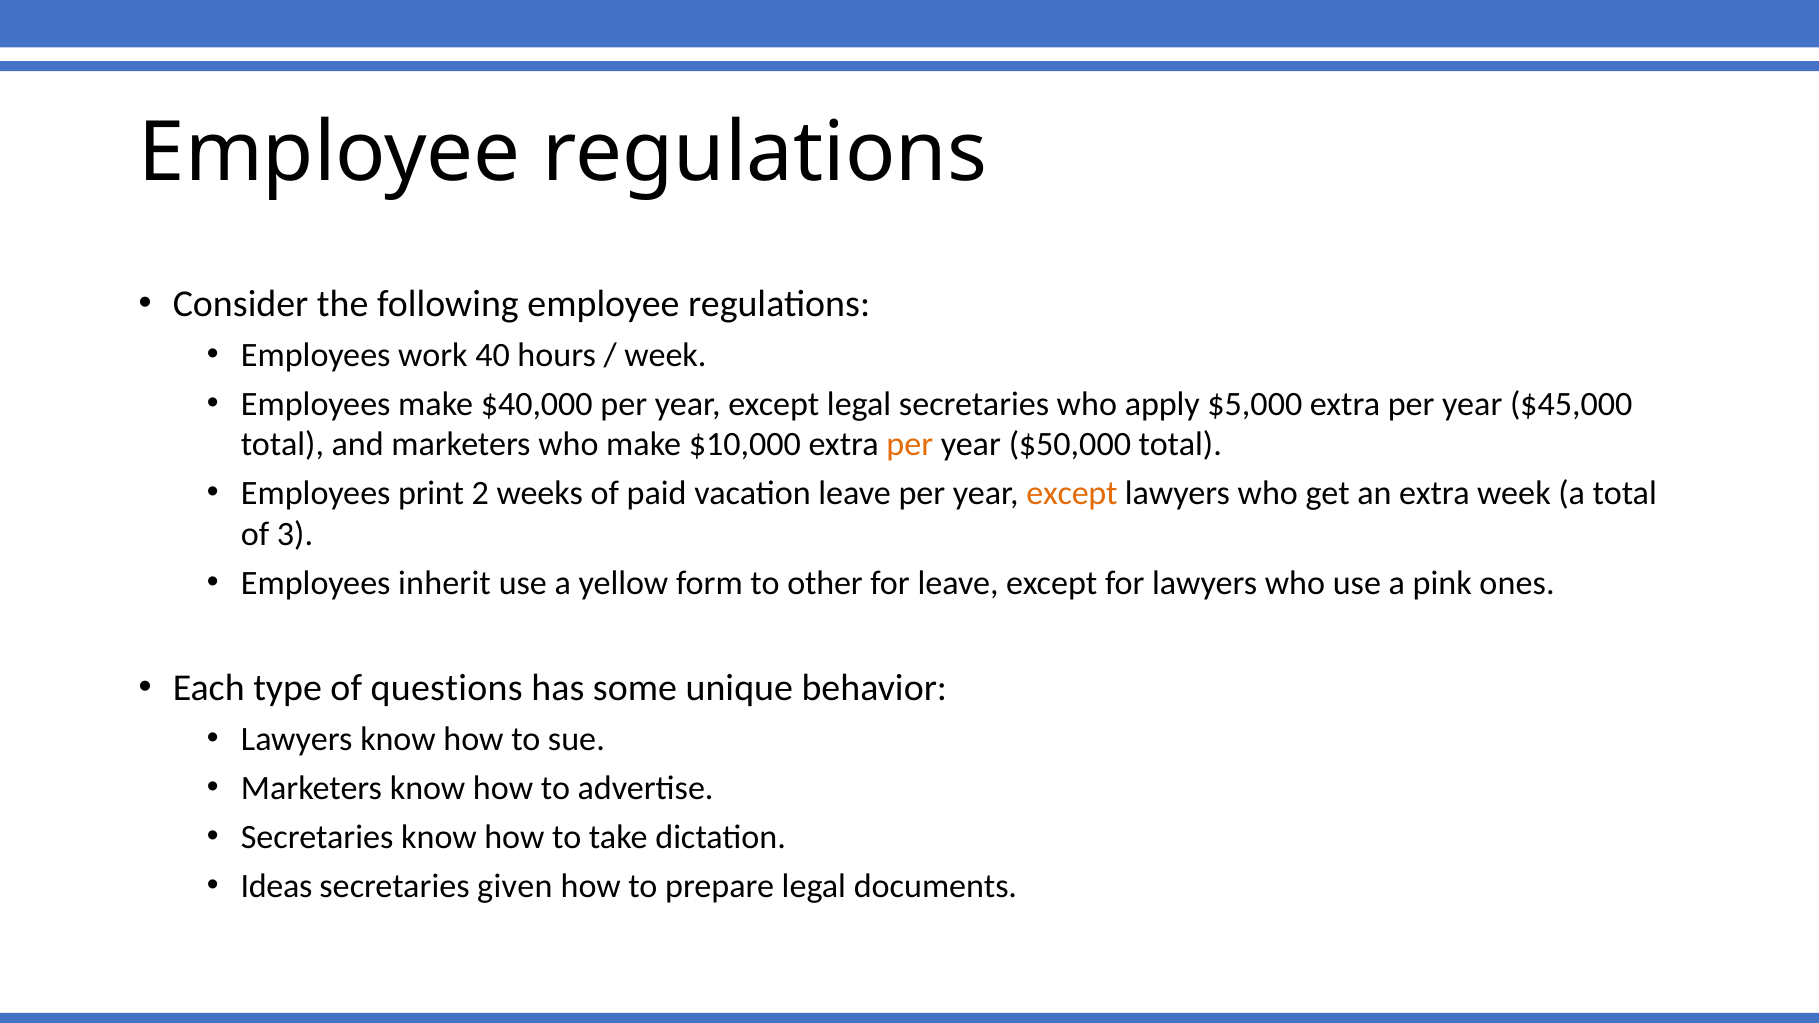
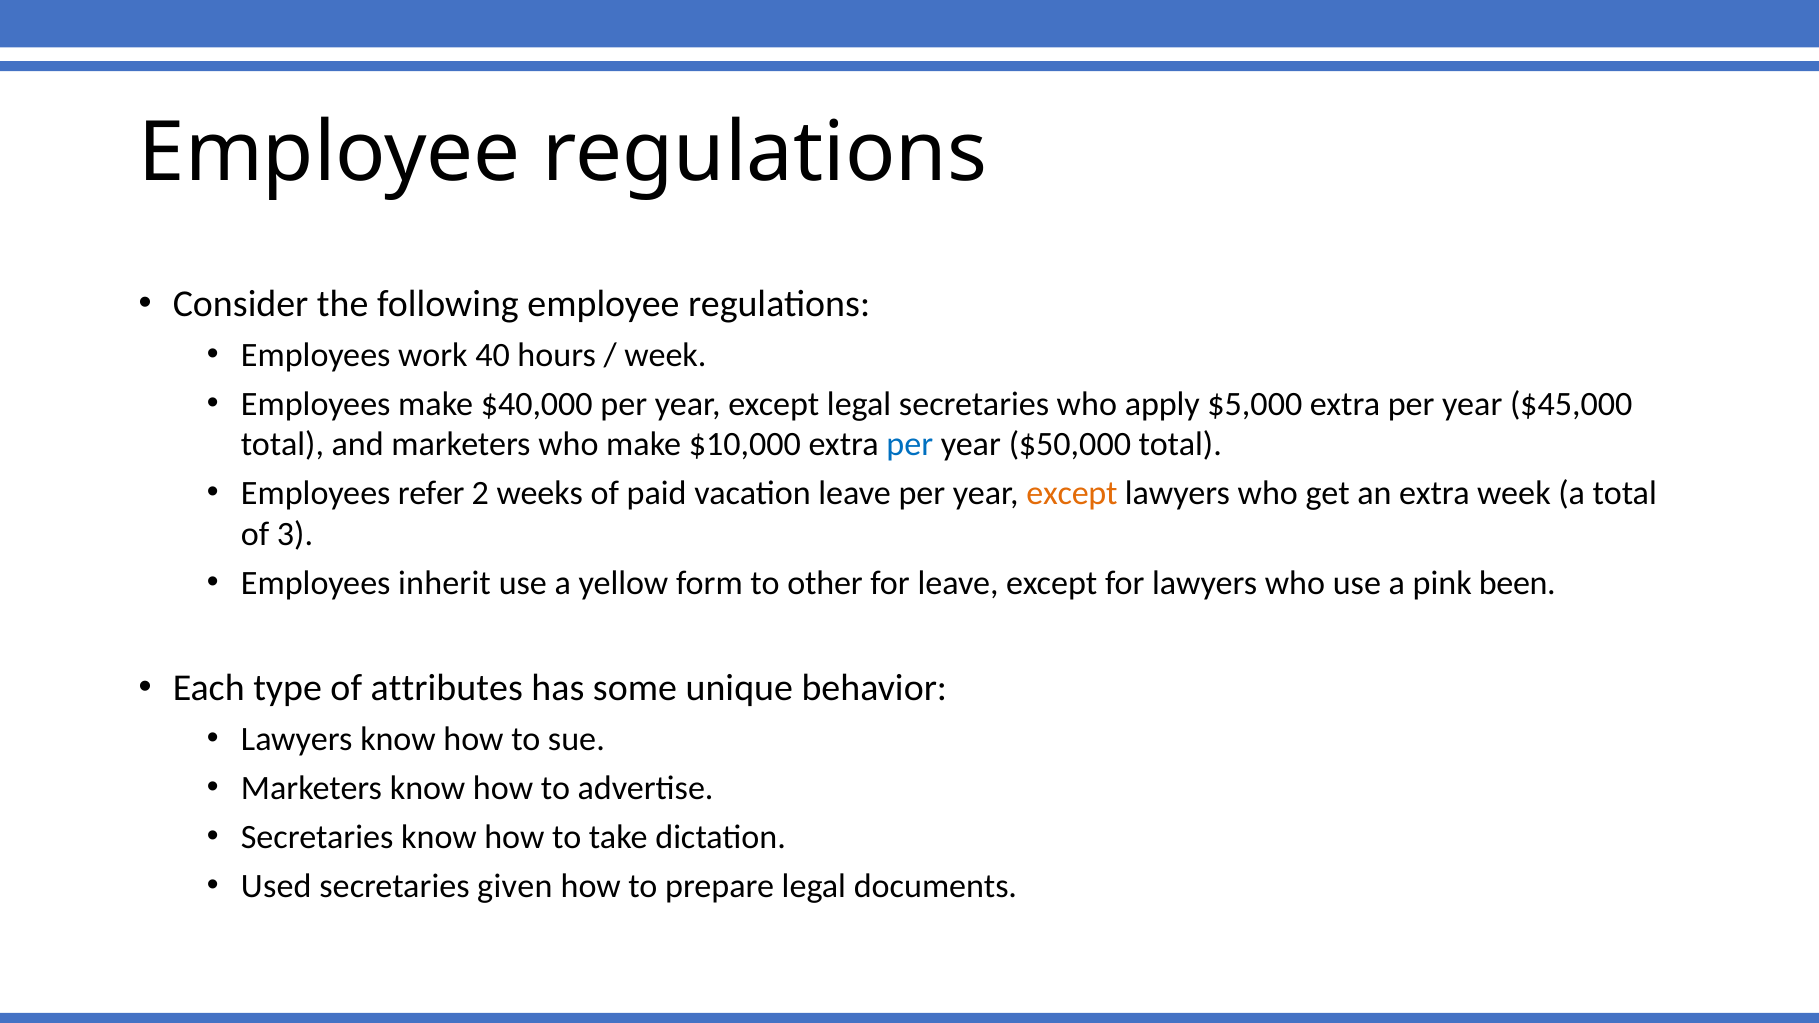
per at (910, 445) colour: orange -> blue
print: print -> refer
ones: ones -> been
questions: questions -> attributes
Ideas: Ideas -> Used
